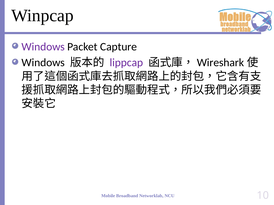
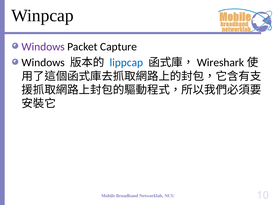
lippcap colour: purple -> blue
